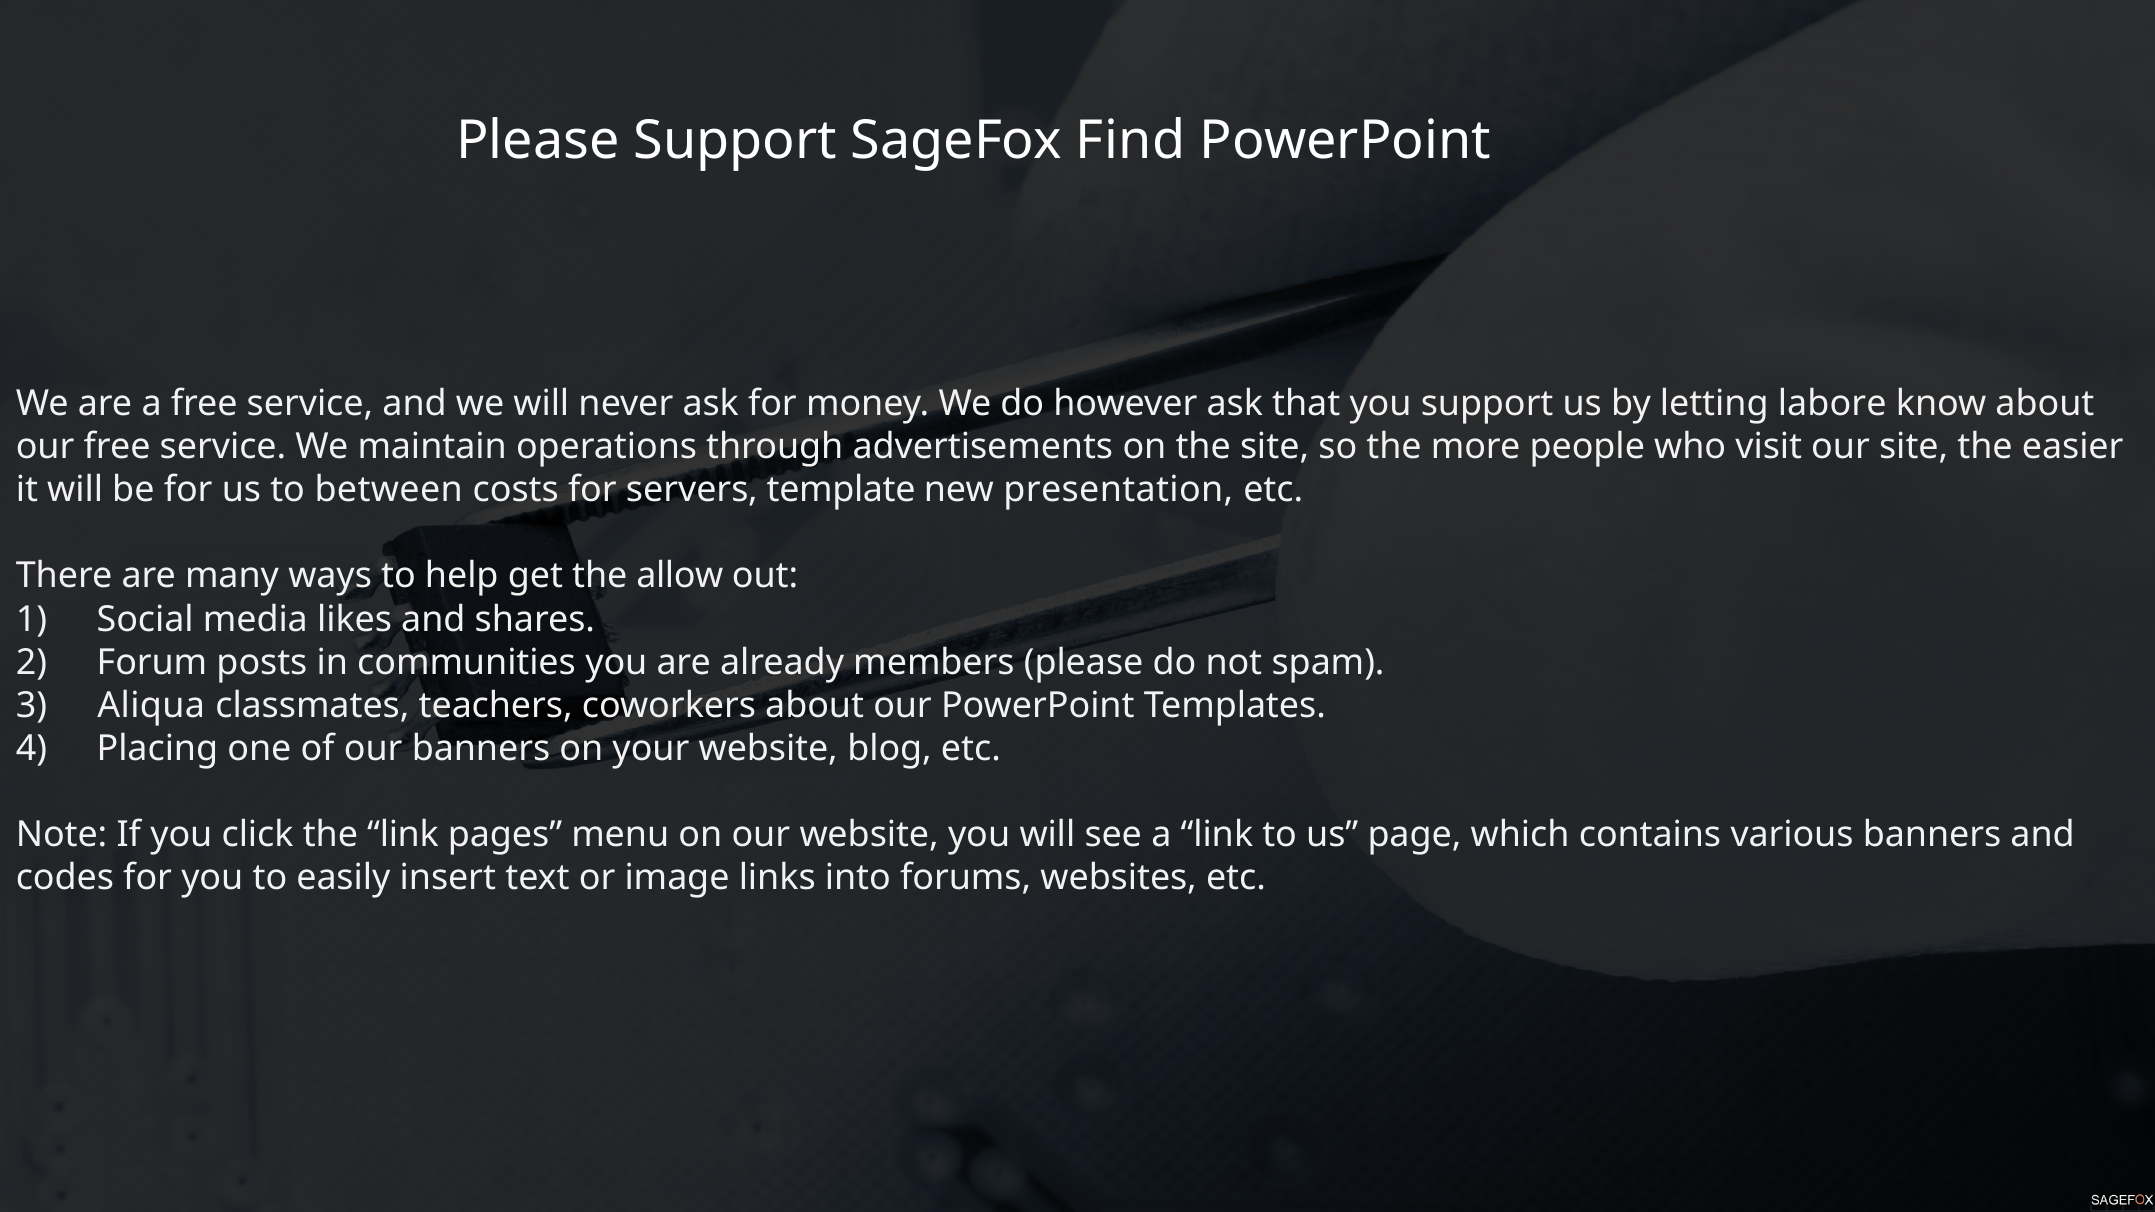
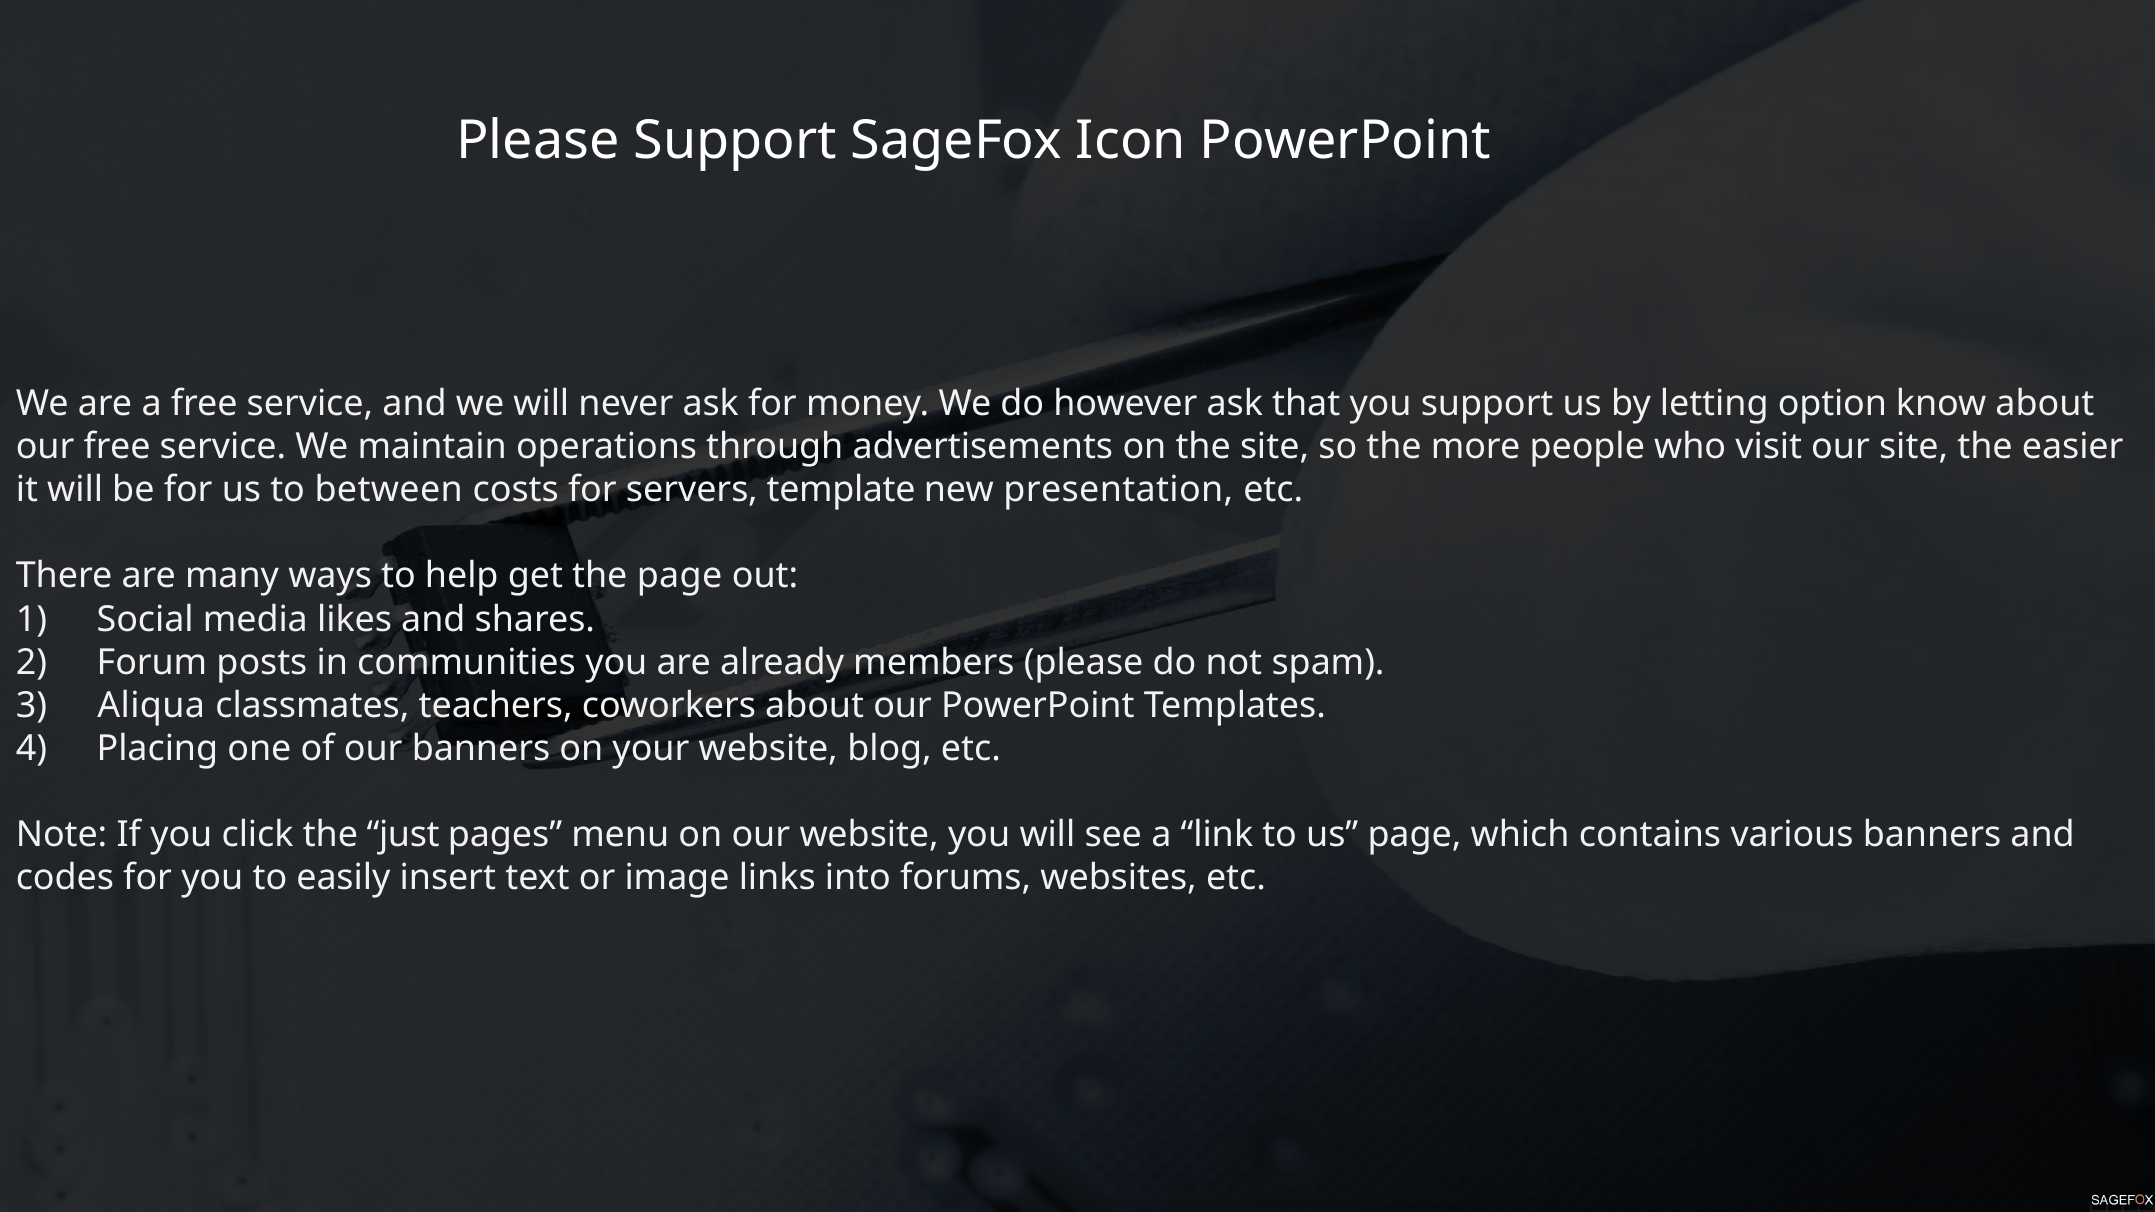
Find: Find -> Icon
labore: labore -> option
the allow: allow -> page
the link: link -> just
